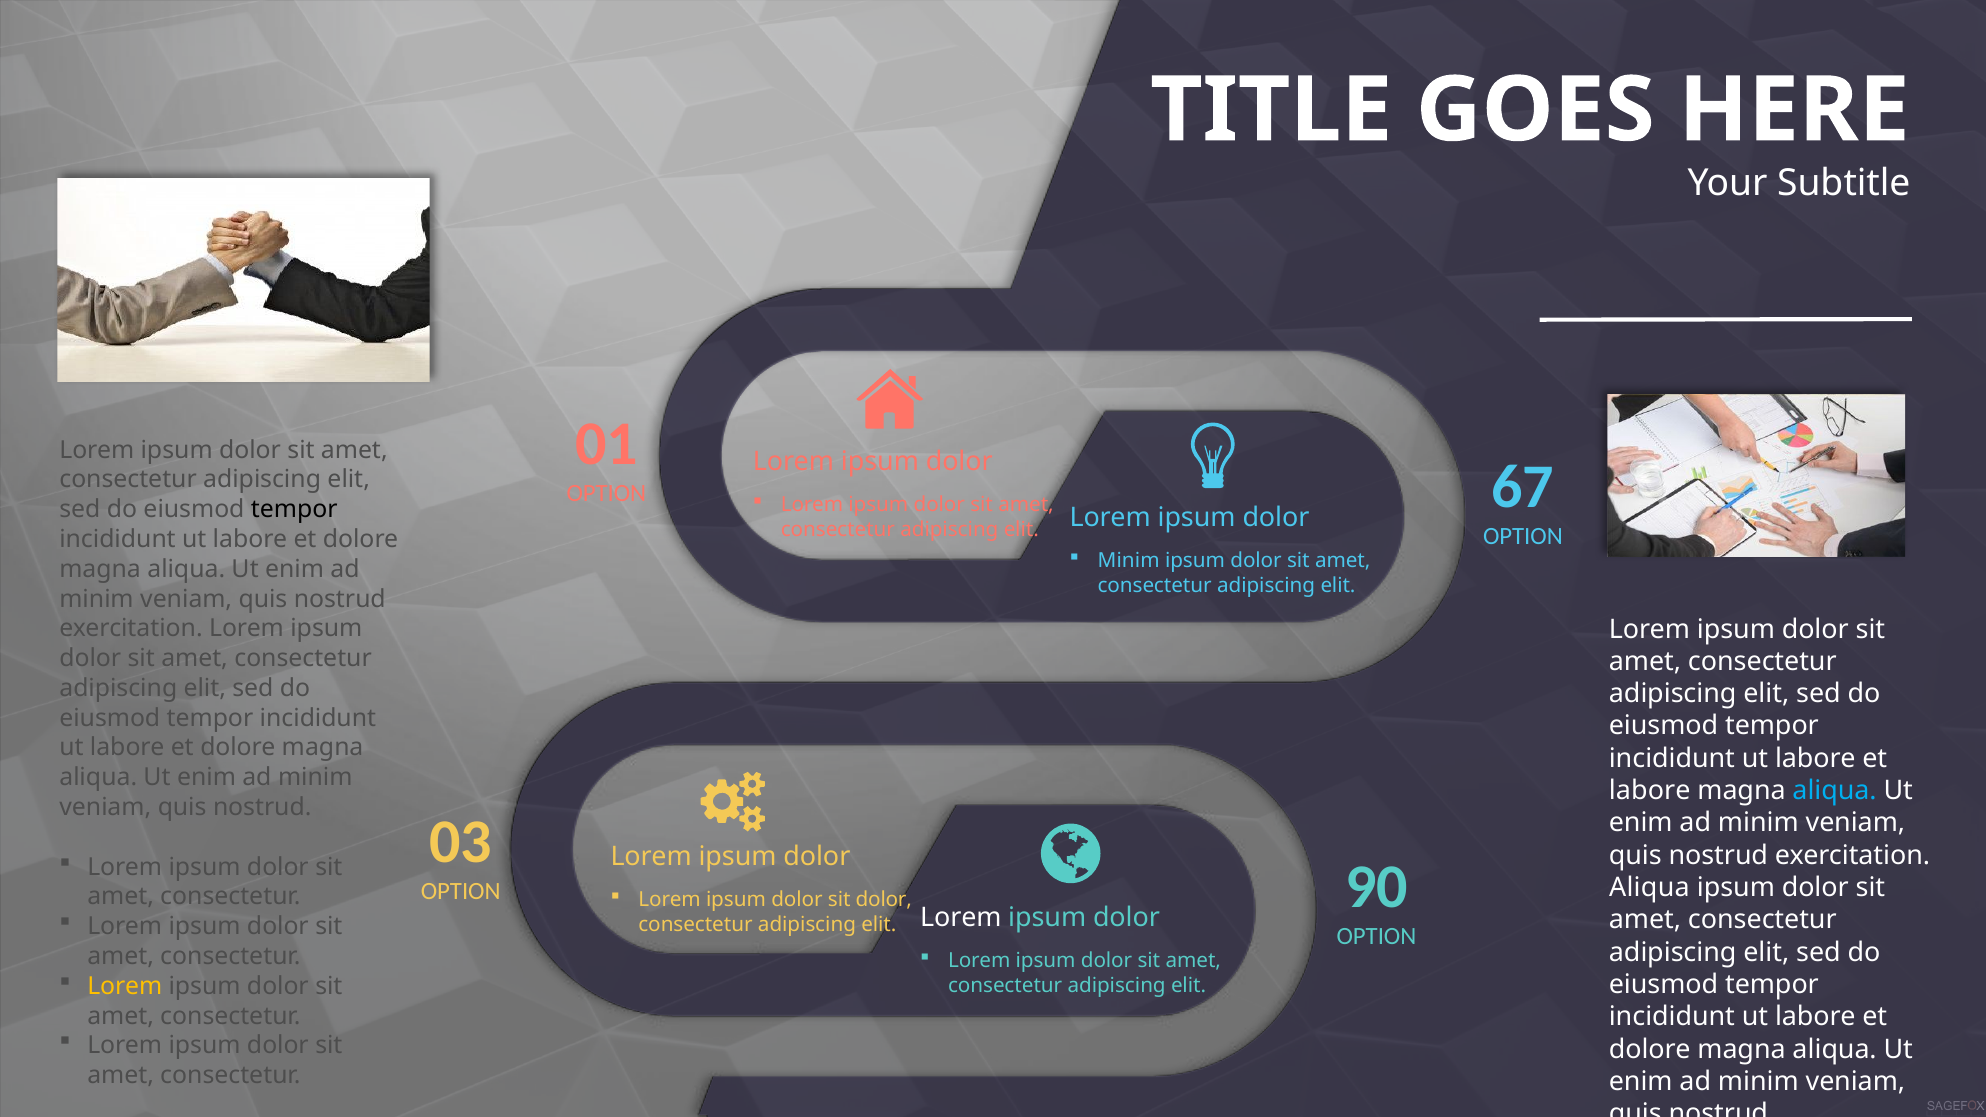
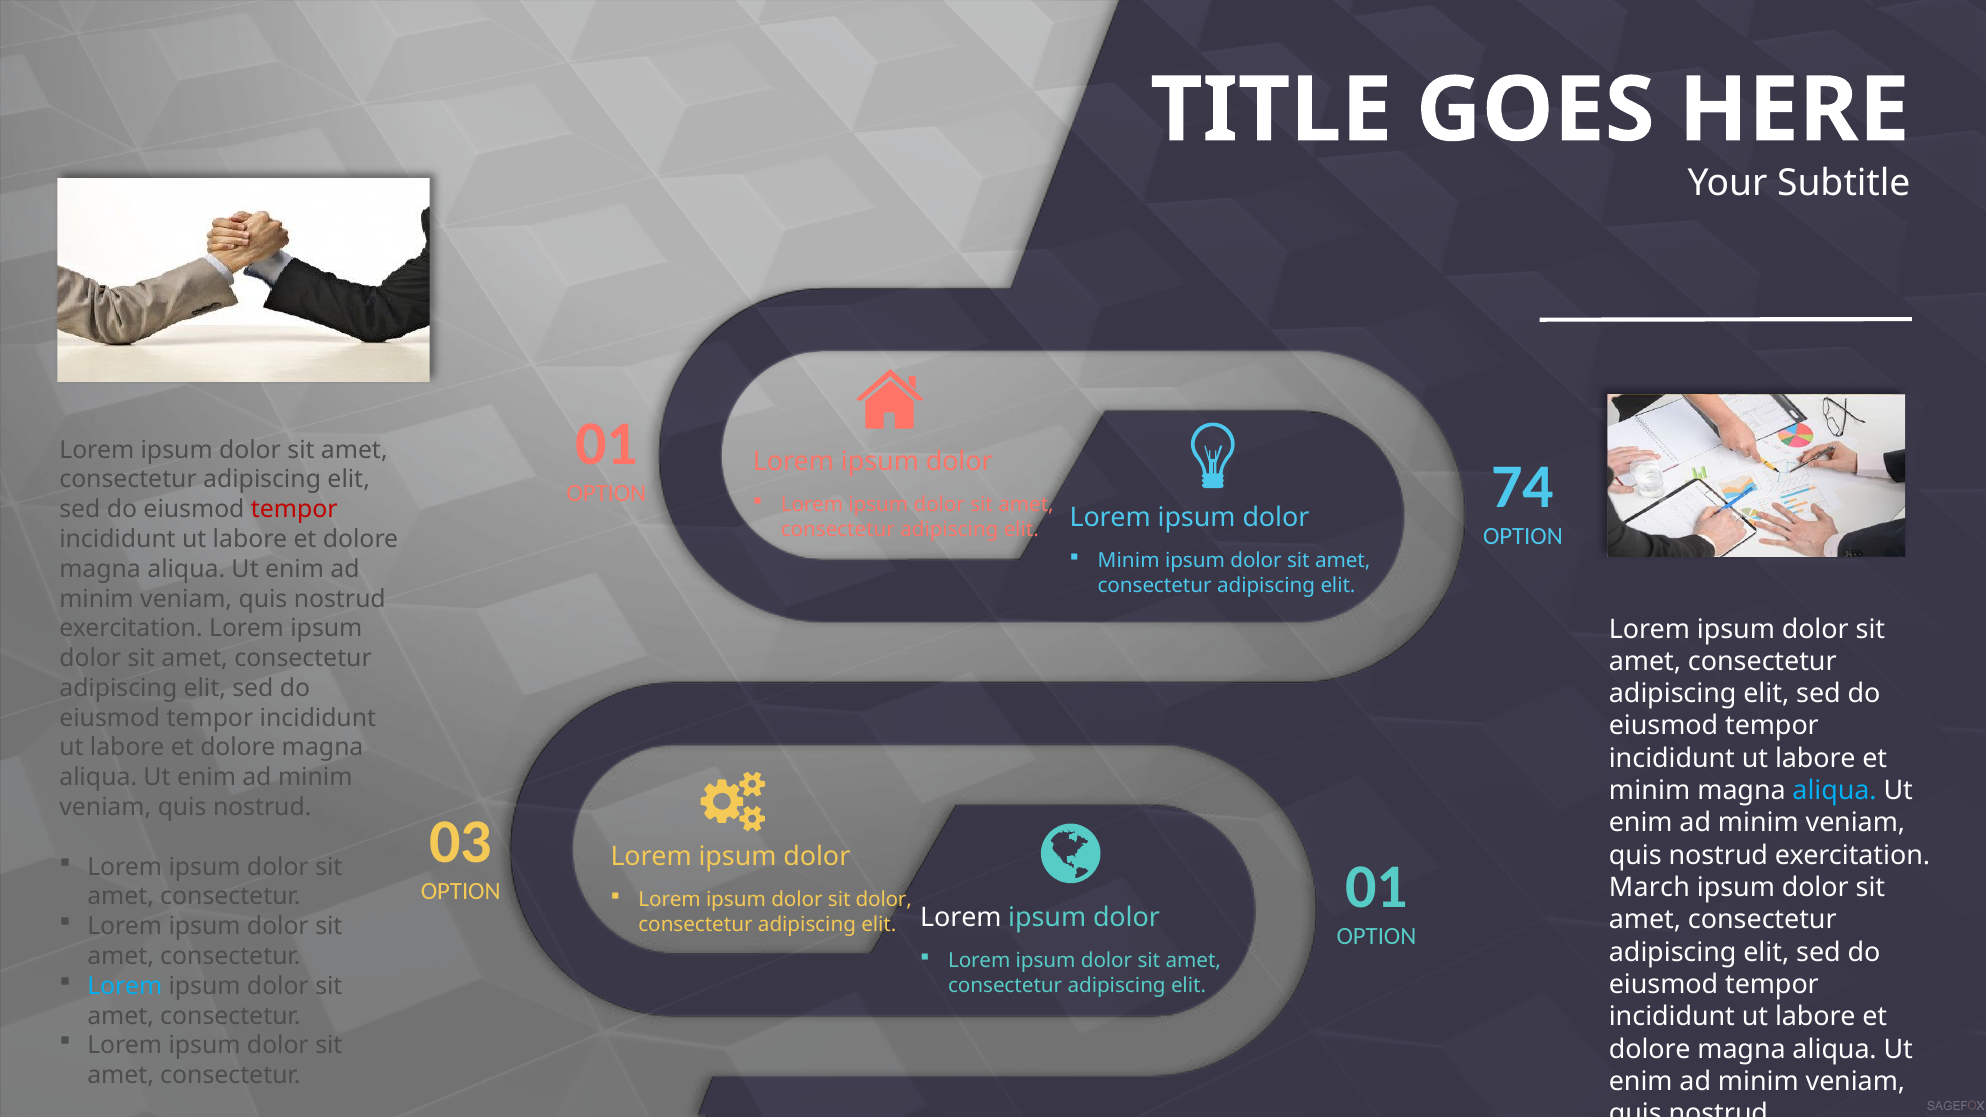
67: 67 -> 74
tempor at (294, 510) colour: black -> red
labore at (1650, 791): labore -> minim
Aliqua at (1649, 888): Aliqua -> March
OPTION 90: 90 -> 01
Lorem at (125, 986) colour: yellow -> light blue
